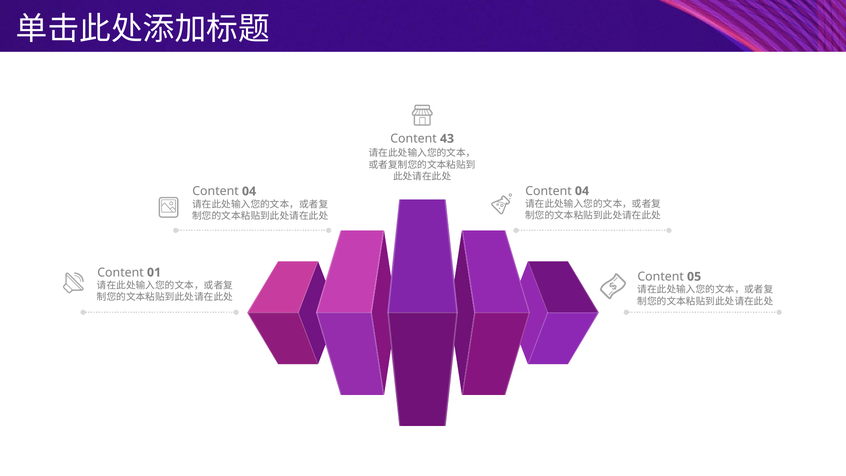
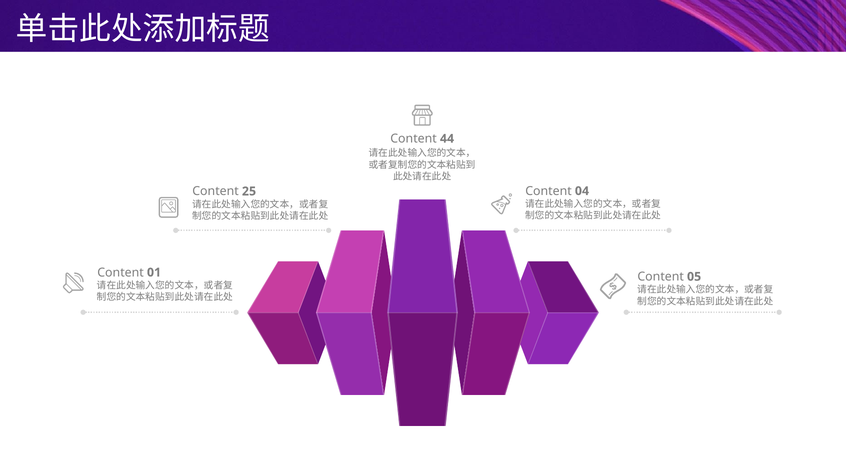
43: 43 -> 44
04 at (249, 191): 04 -> 25
